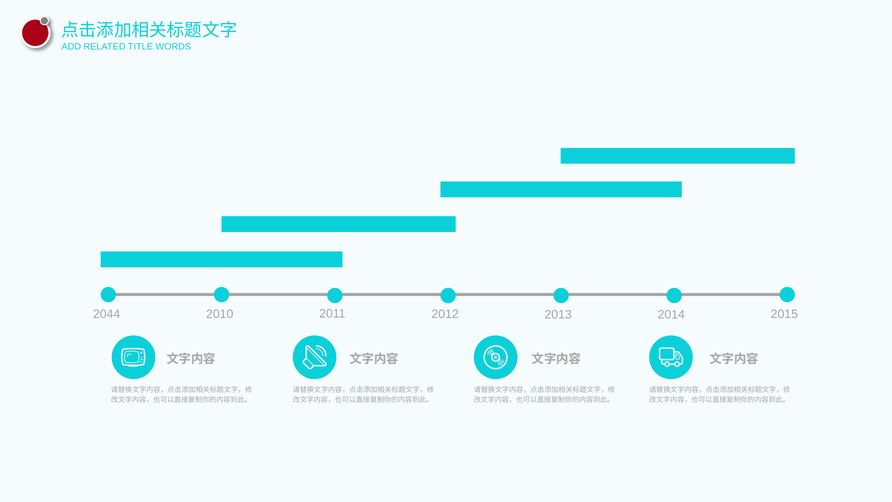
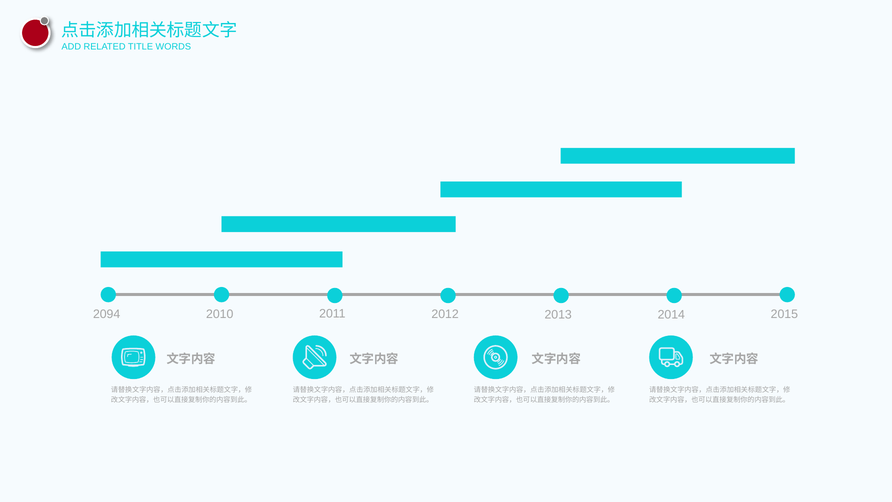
2044: 2044 -> 2094
